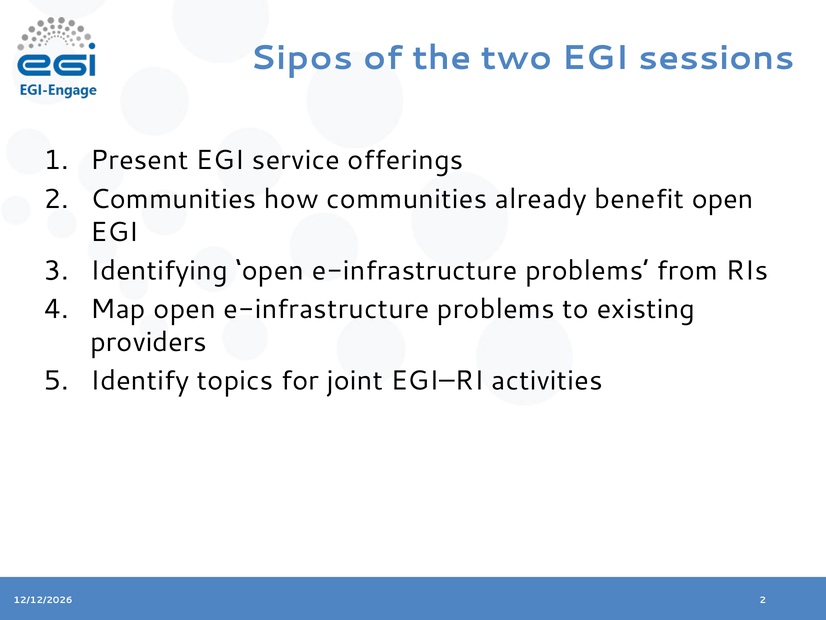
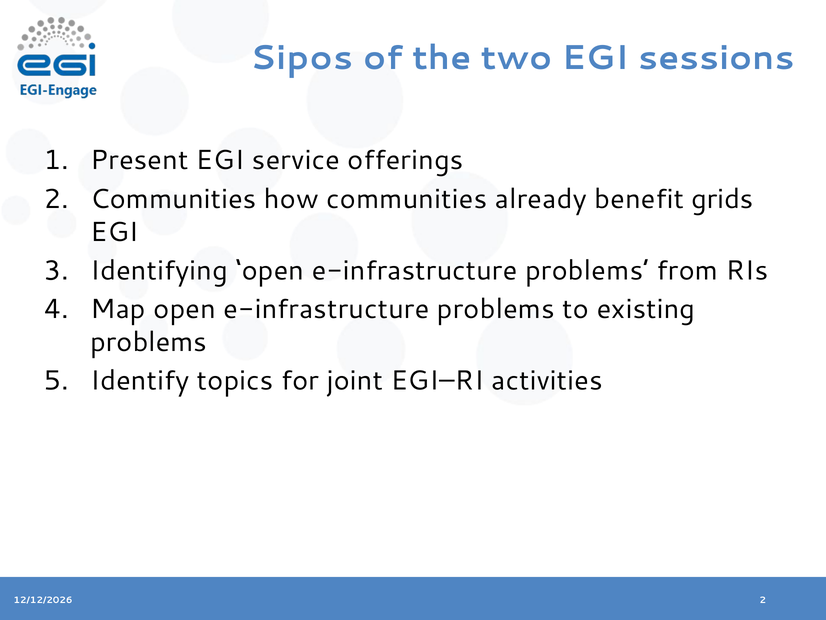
benefit open: open -> grids
providers at (149, 342): providers -> problems
